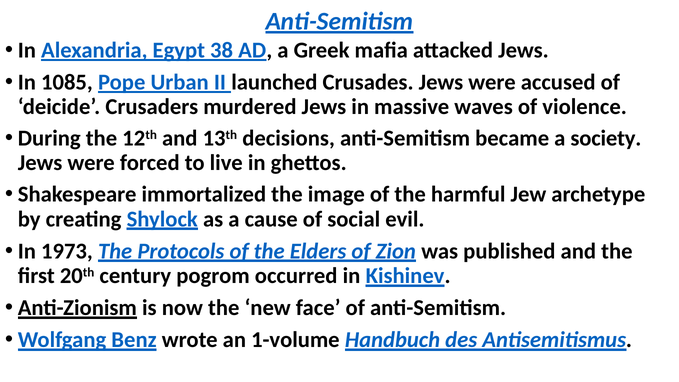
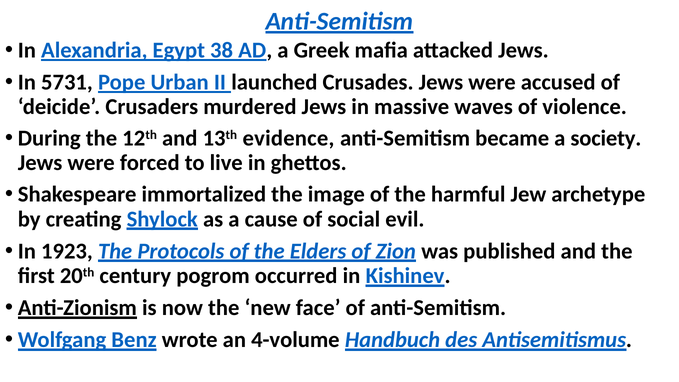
1085: 1085 -> 5731
decisions: decisions -> evidence
1973: 1973 -> 1923
1-volume: 1-volume -> 4-volume
